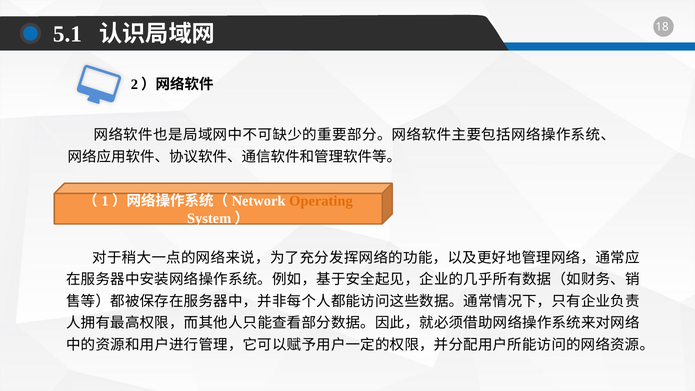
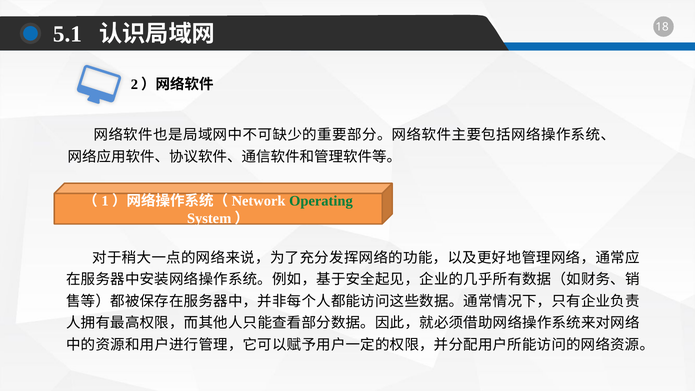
Operating colour: orange -> green
